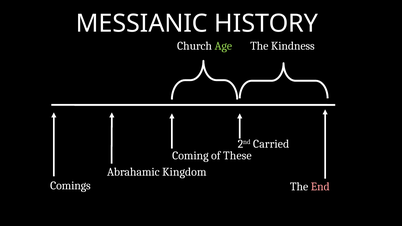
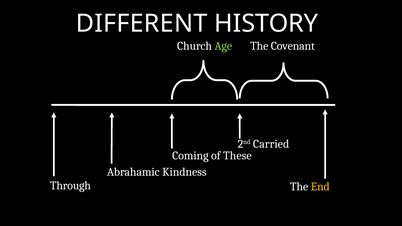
MESSIANIC: MESSIANIC -> DIFFERENT
Kindness: Kindness -> Covenant
Kingdom: Kingdom -> Kindness
Comings: Comings -> Through
End colour: pink -> yellow
